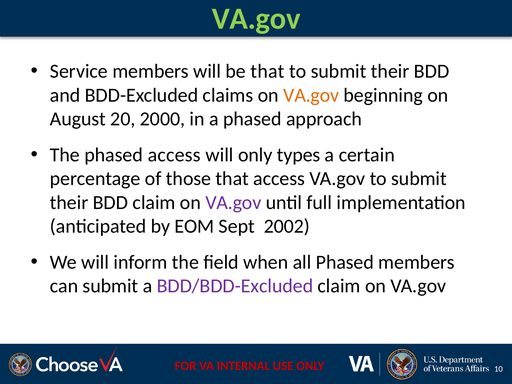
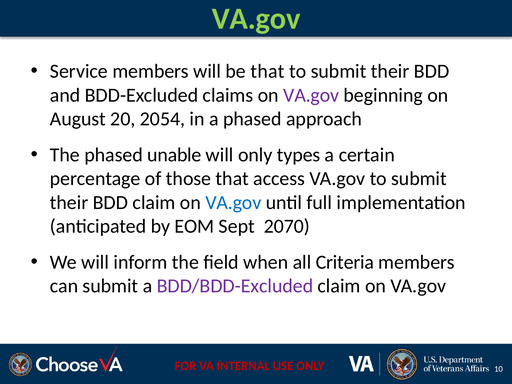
VA.gov at (311, 95) colour: orange -> purple
2000: 2000 -> 2054
phased access: access -> unable
VA.gov at (233, 203) colour: purple -> blue
2002: 2002 -> 2070
all Phased: Phased -> Criteria
